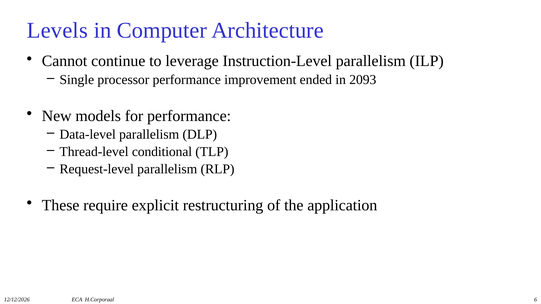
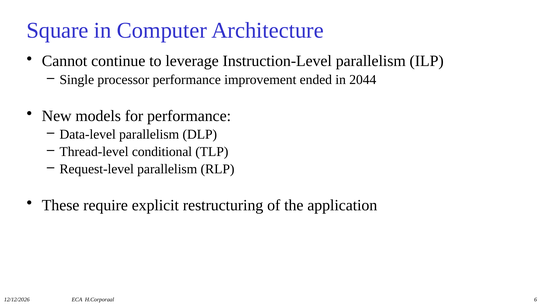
Levels: Levels -> Square
2093: 2093 -> 2044
